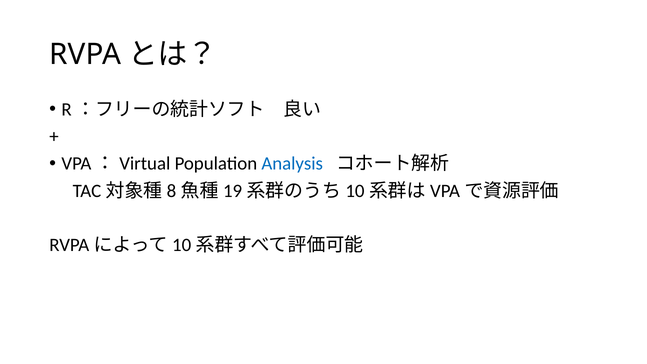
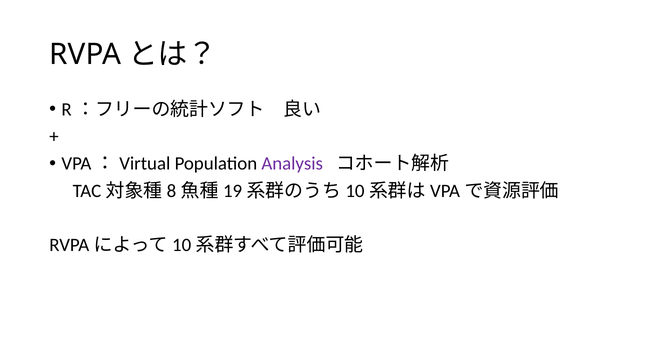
Analysis colour: blue -> purple
